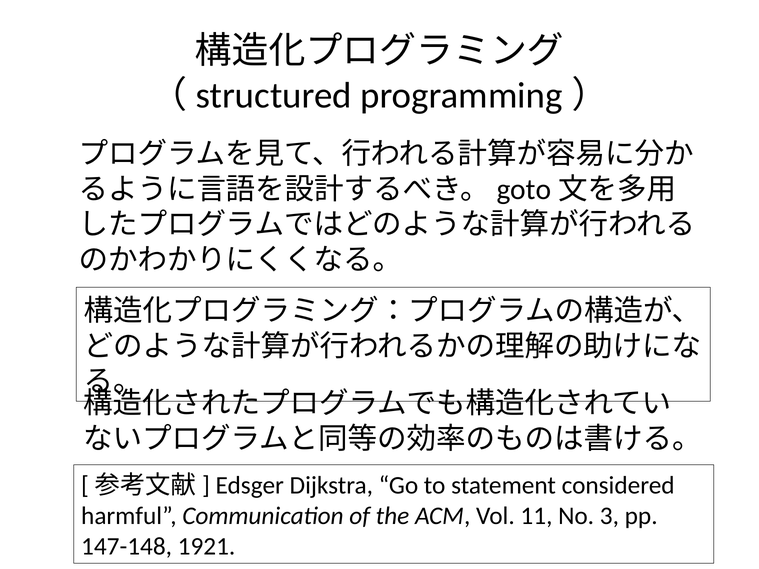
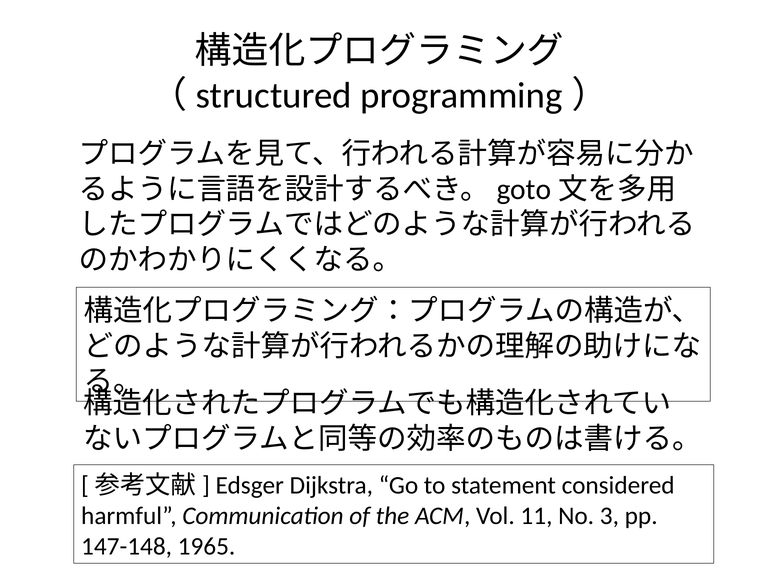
1921: 1921 -> 1965
